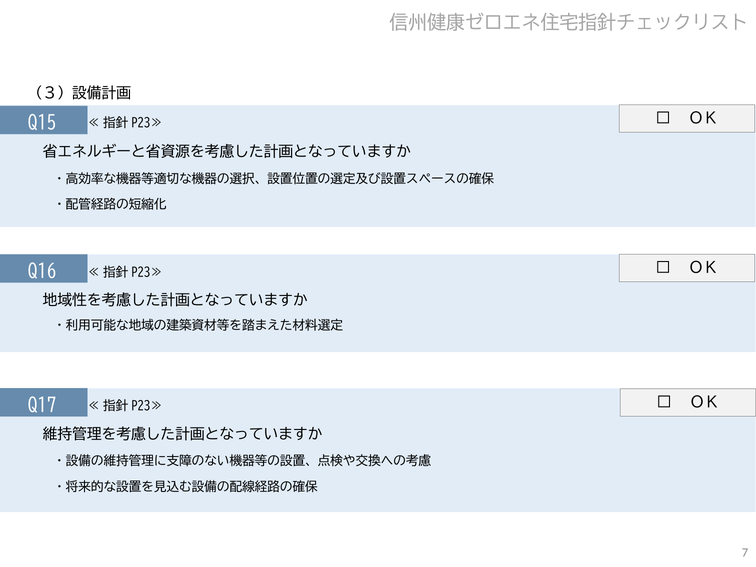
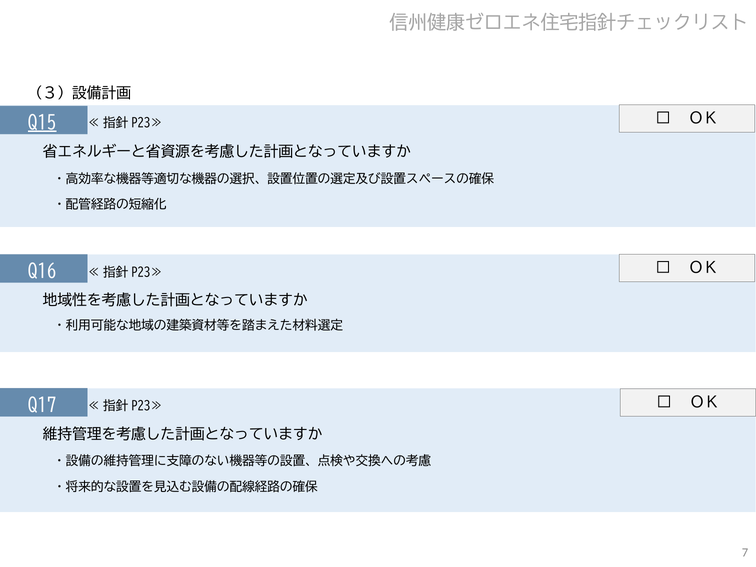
Q15 underline: none -> present
